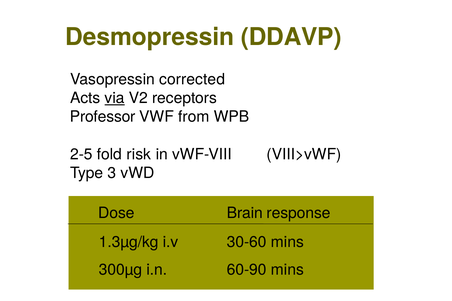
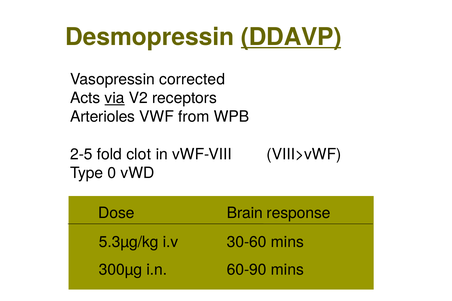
DDAVP underline: none -> present
Professor: Professor -> Arterioles
risk: risk -> clot
3: 3 -> 0
1.3µg/kg: 1.3µg/kg -> 5.3µg/kg
